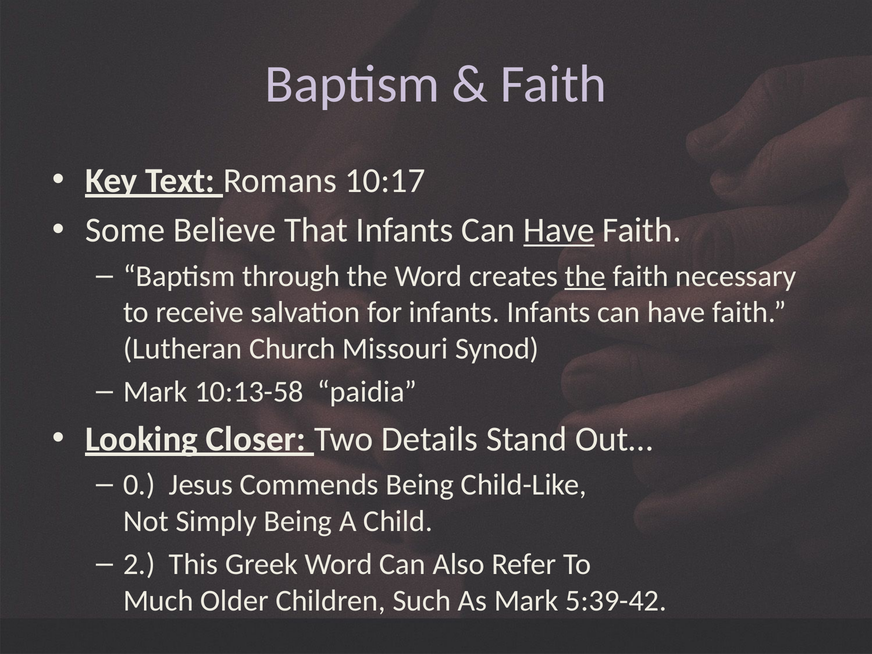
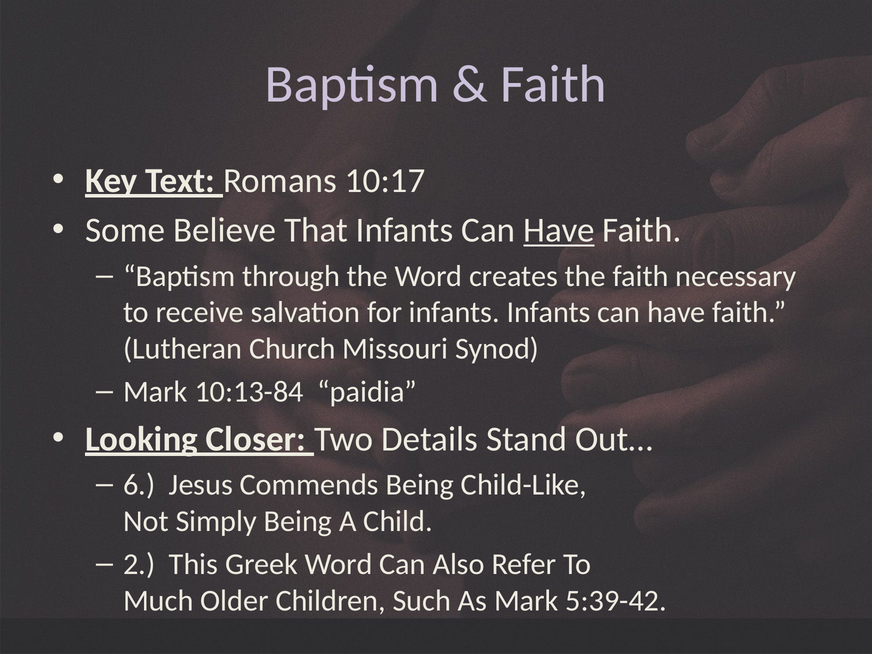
the at (585, 276) underline: present -> none
10:13-58: 10:13-58 -> 10:13-84
0: 0 -> 6
